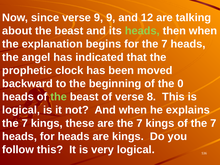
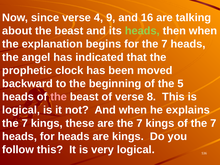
verse 9: 9 -> 4
12: 12 -> 16
0: 0 -> 5
the at (59, 97) colour: light green -> pink
